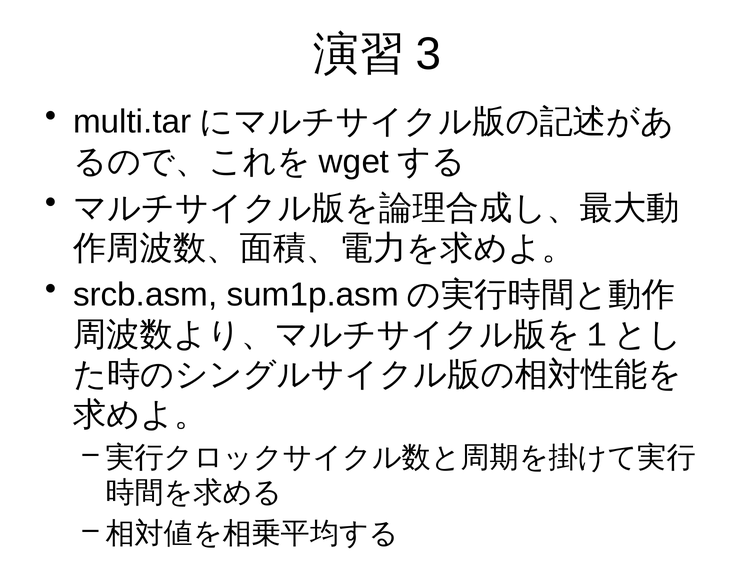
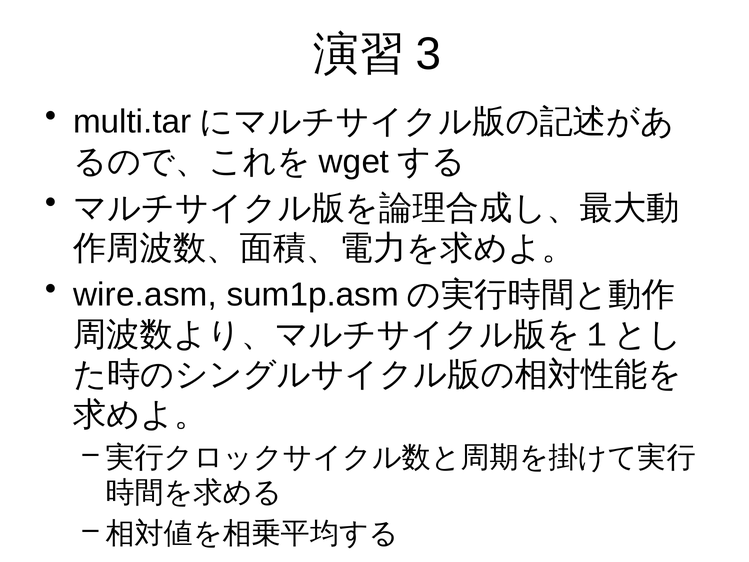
srcb.asm: srcb.asm -> wire.asm
